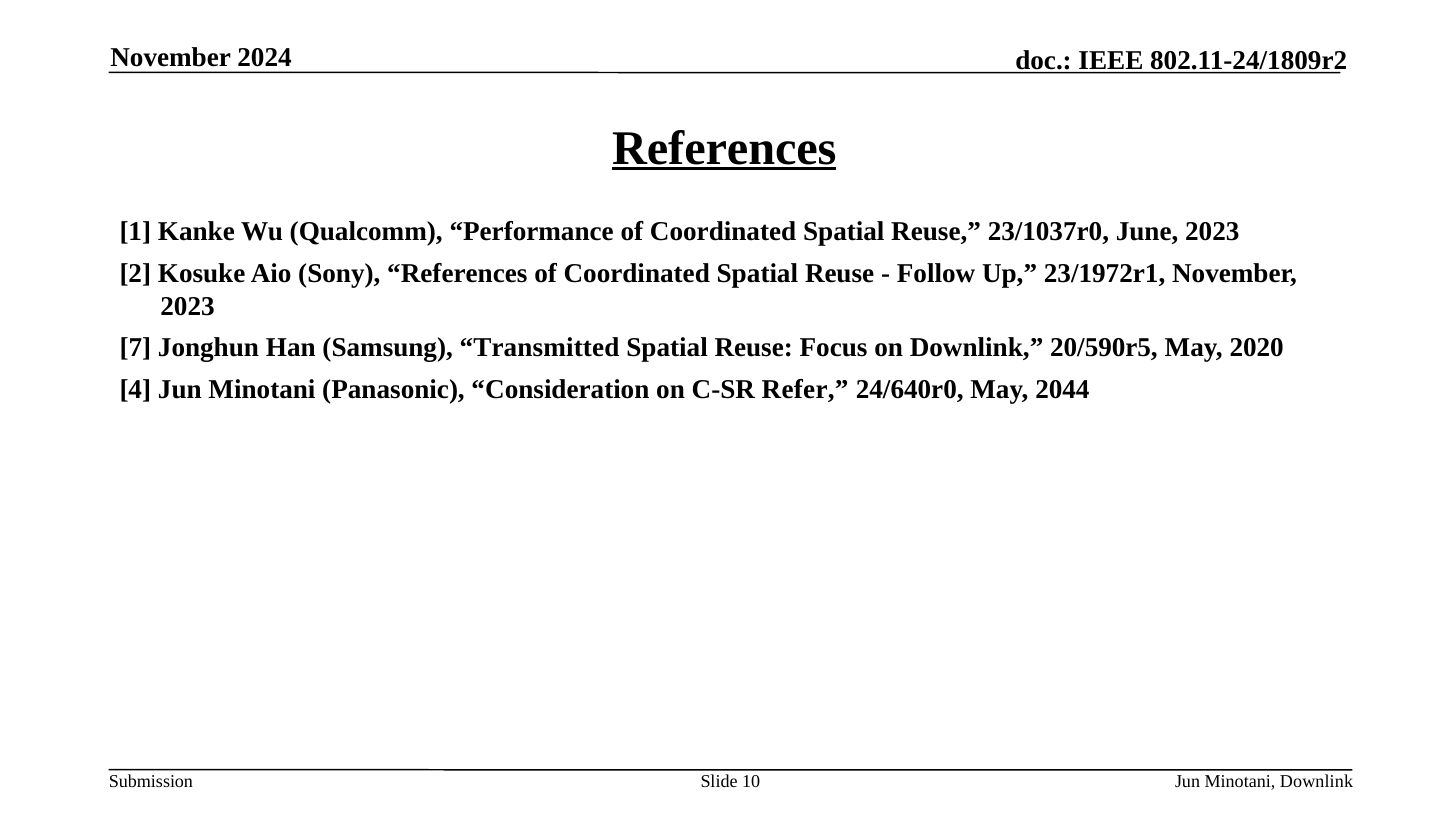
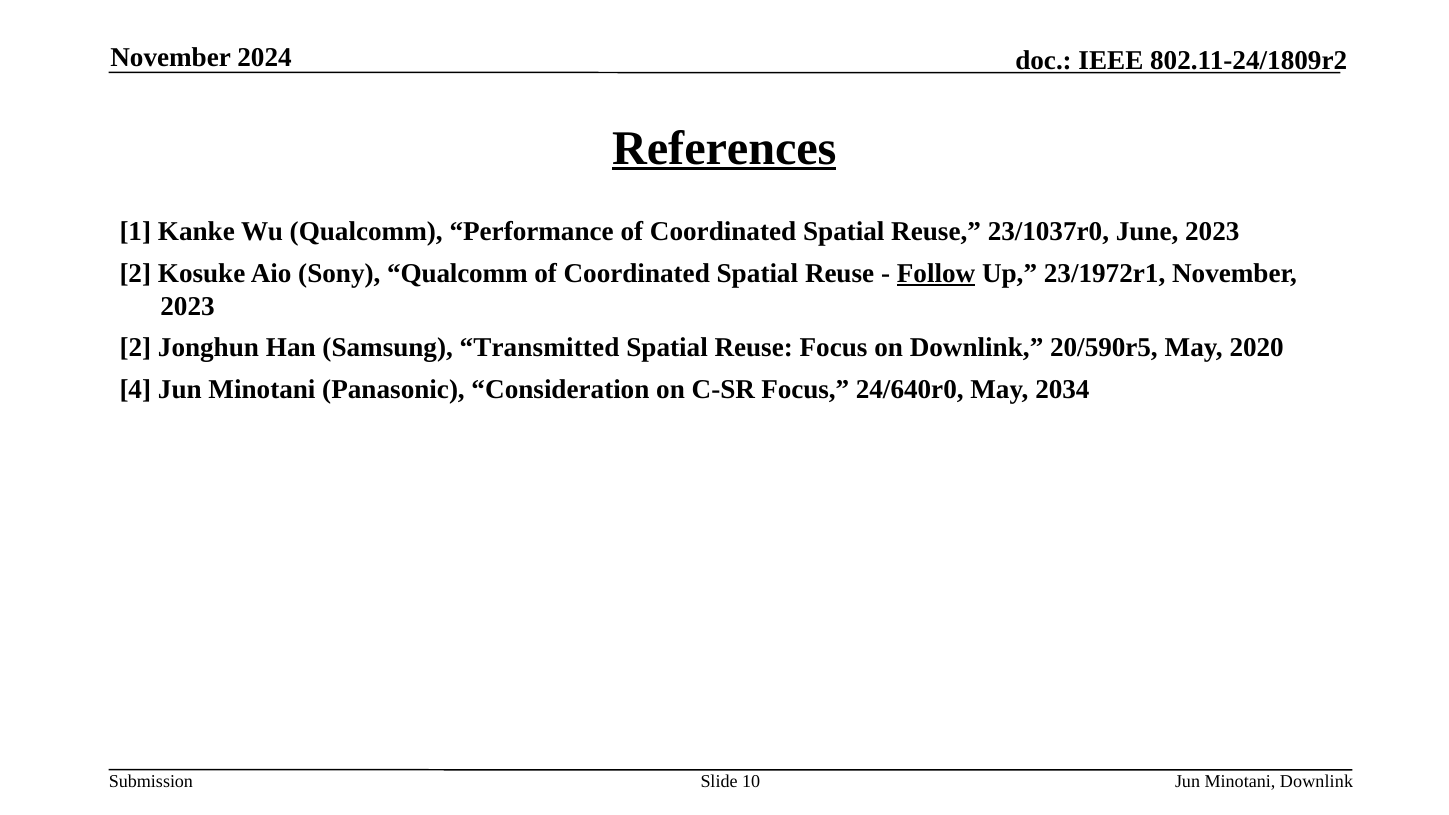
Sony References: References -> Qualcomm
Follow underline: none -> present
7 at (135, 348): 7 -> 2
C-SR Refer: Refer -> Focus
2044: 2044 -> 2034
